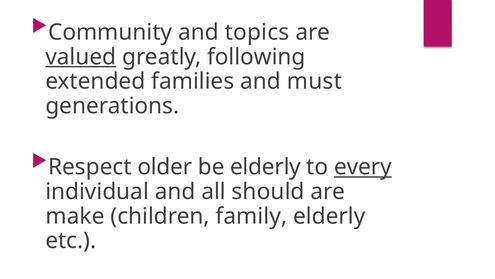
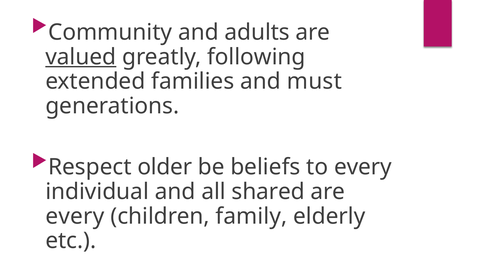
topics: topics -> adults
be elderly: elderly -> beliefs
every at (363, 167) underline: present -> none
should: should -> shared
make at (75, 216): make -> every
